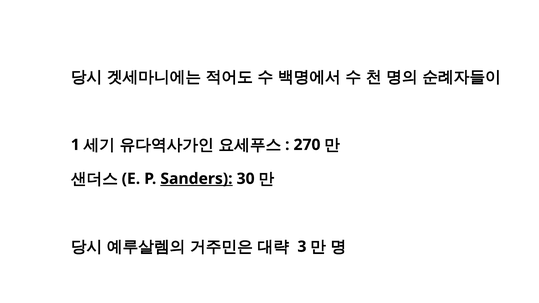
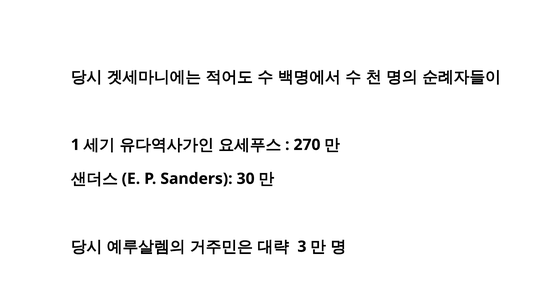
Sanders underline: present -> none
